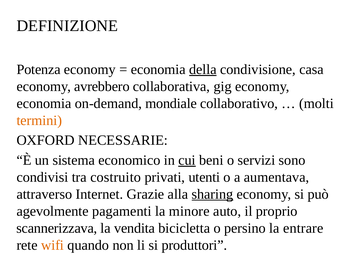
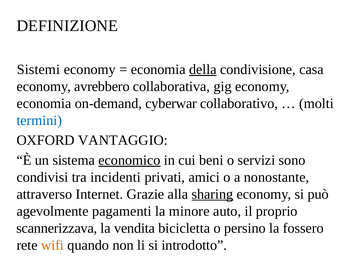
Potenza: Potenza -> Sistemi
mondiale: mondiale -> cyberwar
termini colour: orange -> blue
NECESSARIE: NECESSARIE -> VANTAGGIO
economico underline: none -> present
cui underline: present -> none
costruito: costruito -> incidenti
utenti: utenti -> amici
aumentava: aumentava -> nonostante
entrare: entrare -> fossero
produttori: produttori -> introdotto
